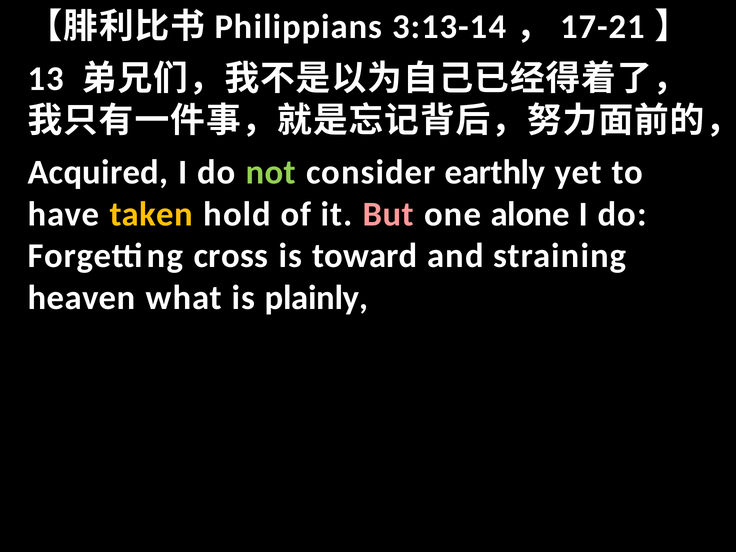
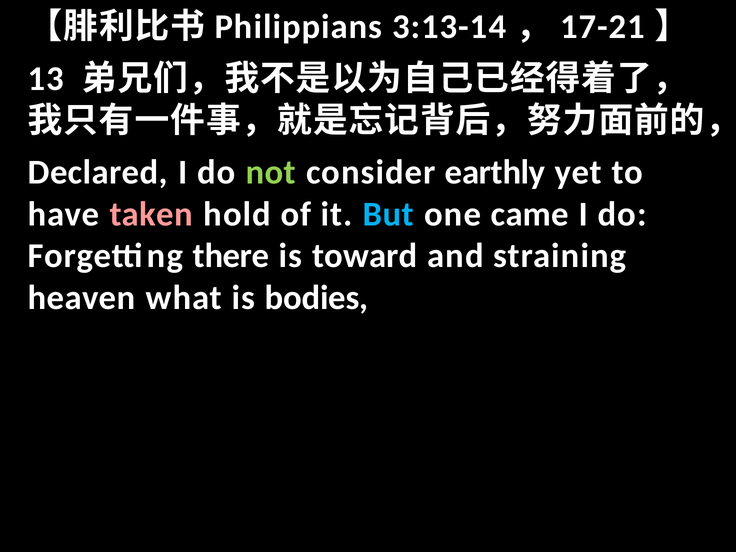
Acquired: Acquired -> Declared
taken colour: yellow -> pink
But colour: pink -> light blue
alone: alone -> came
cross: cross -> there
plainly: plainly -> bodies
